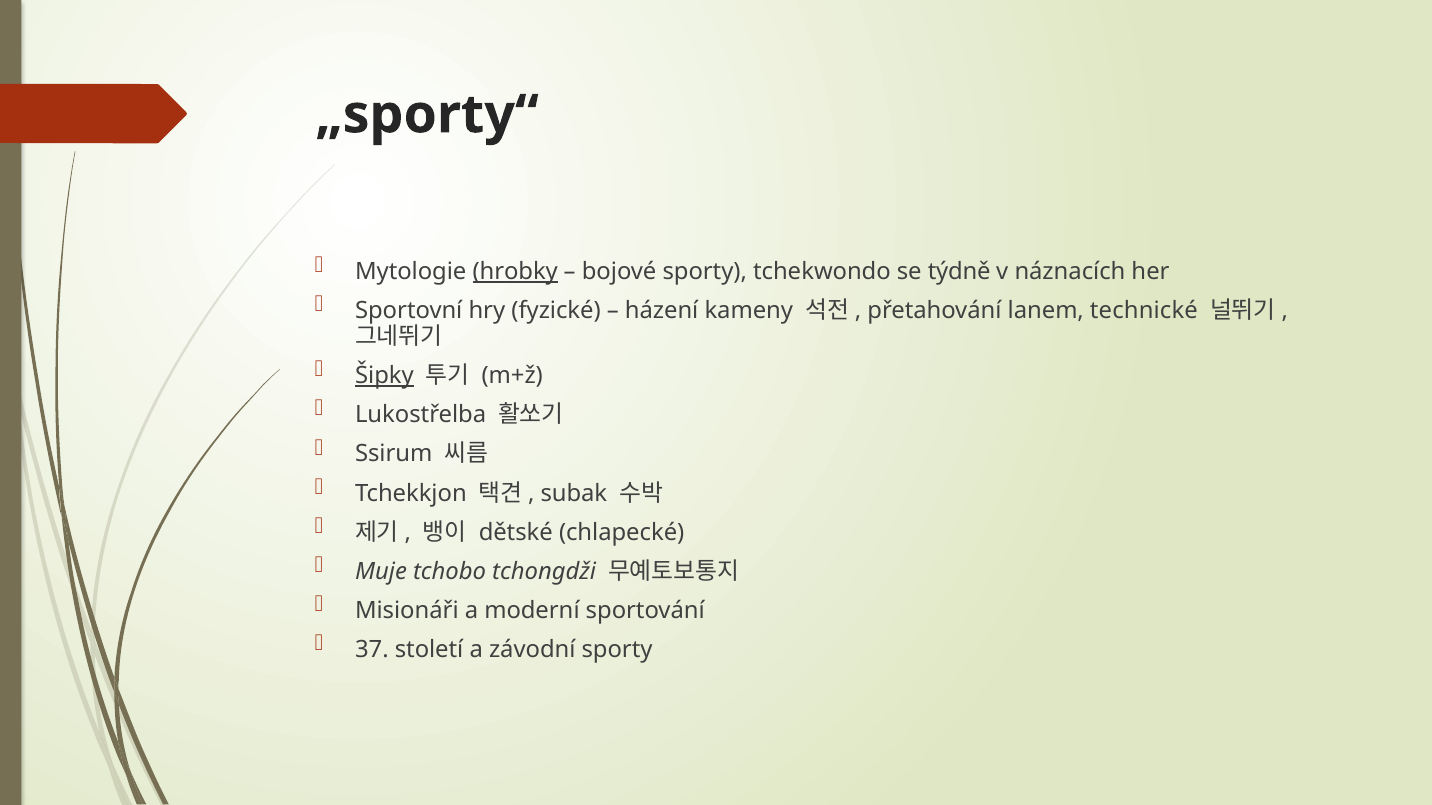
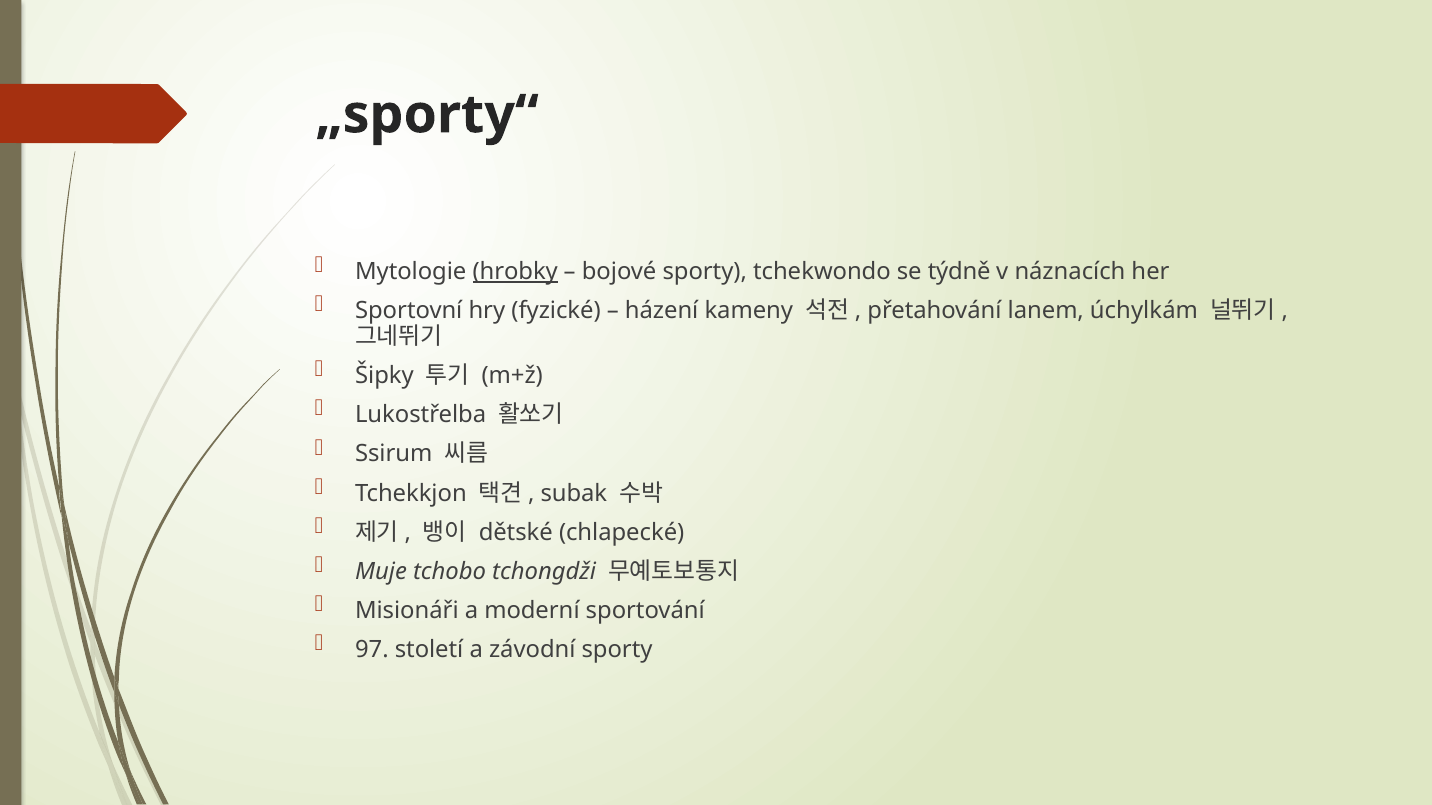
technické: technické -> úchylkám
Šipky underline: present -> none
37: 37 -> 97
